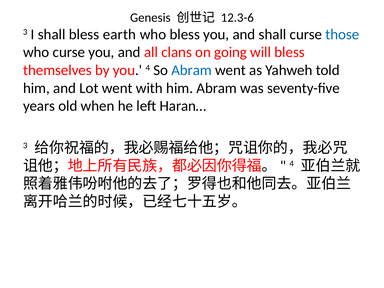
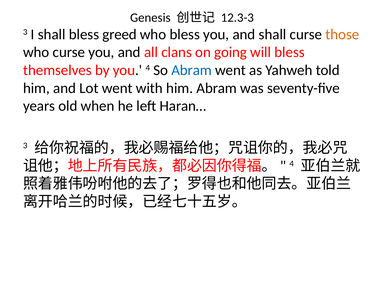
12.3-6: 12.3-6 -> 12.3-3
earth: earth -> greed
those colour: blue -> orange
